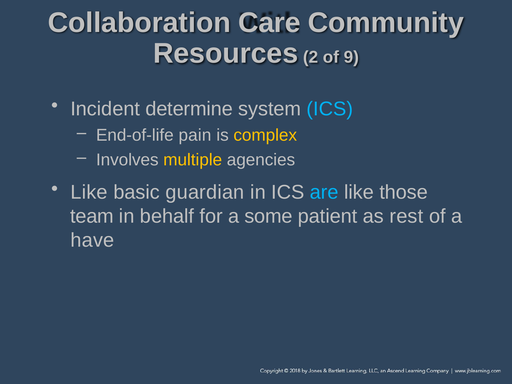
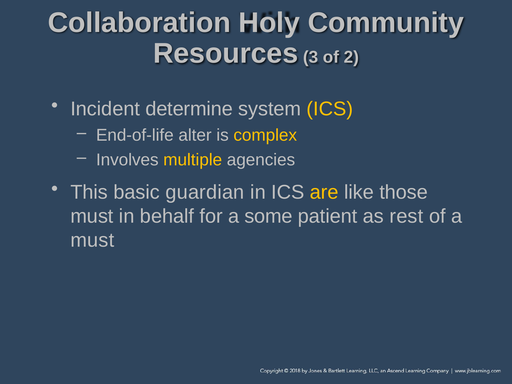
Care: Care -> Holy
2: 2 -> 3
9: 9 -> 2
ICS at (330, 109) colour: light blue -> yellow
pain: pain -> alter
Like at (89, 192): Like -> This
are colour: light blue -> yellow
team at (92, 216): team -> must
have at (92, 240): have -> must
